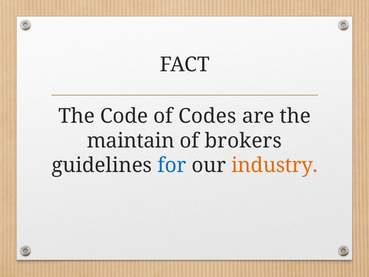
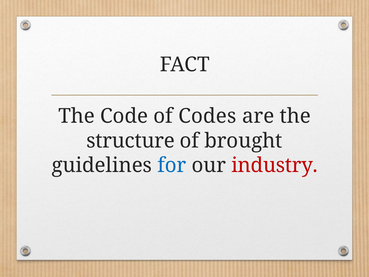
maintain: maintain -> structure
brokers: brokers -> brought
industry colour: orange -> red
